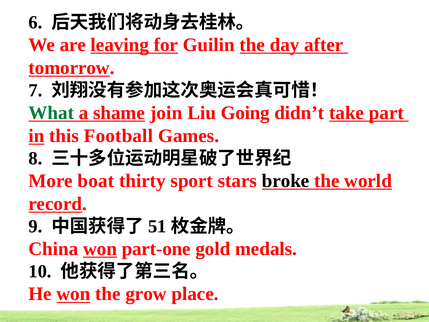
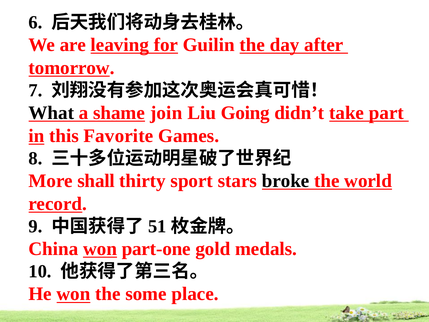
What colour: green -> black
Football: Football -> Favorite
boat: boat -> shall
grow: grow -> some
